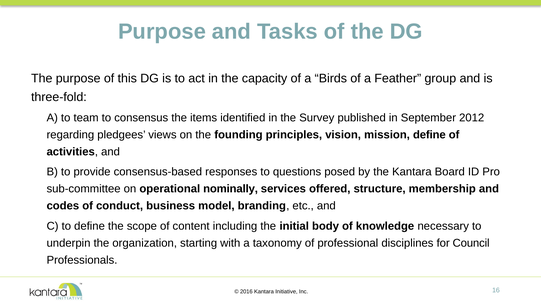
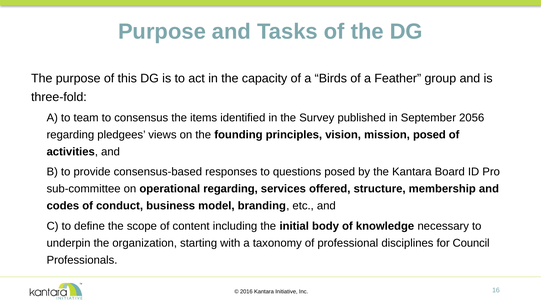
2012: 2012 -> 2056
mission define: define -> posed
operational nominally: nominally -> regarding
